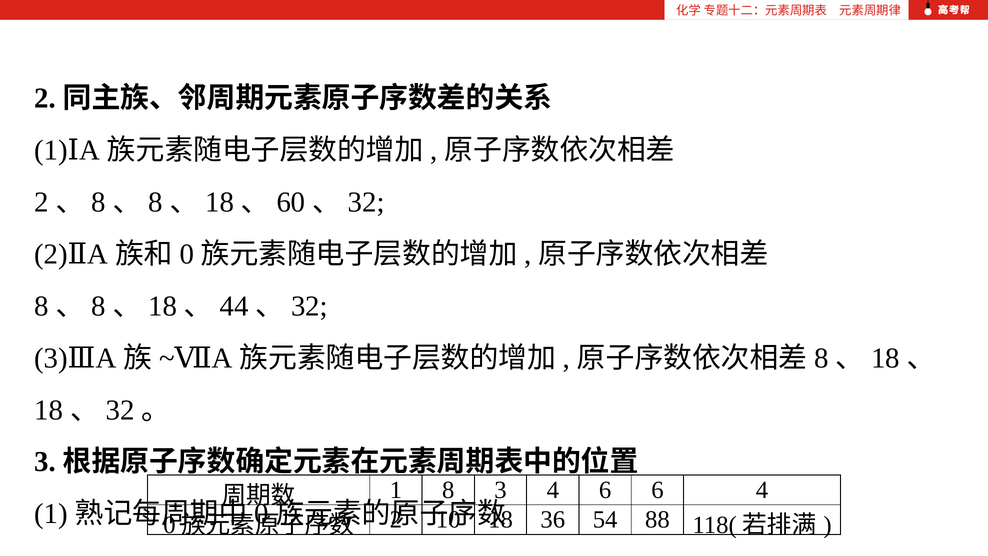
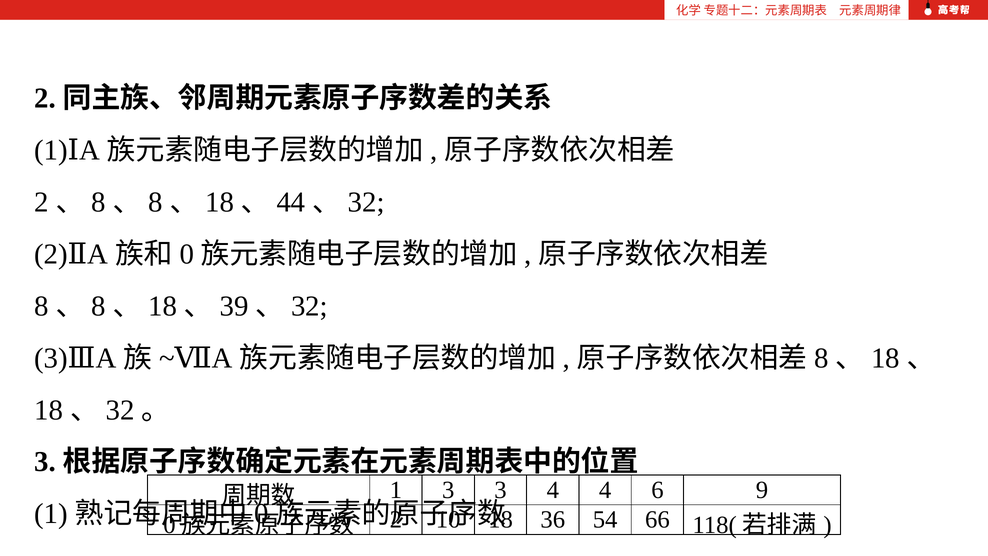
60: 60 -> 44
44: 44 -> 39
1 8: 8 -> 3
4 6: 6 -> 4
6 4: 4 -> 9
88: 88 -> 66
